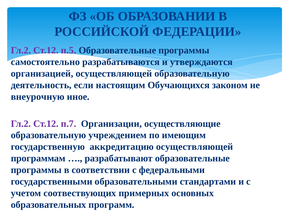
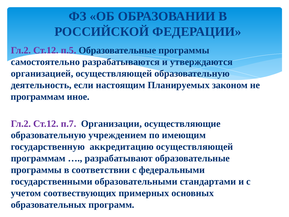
Обучающихся: Обучающихся -> Планируемых
внеурочную at (38, 97): внеурочную -> программам
